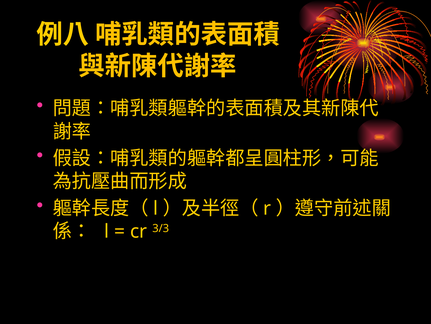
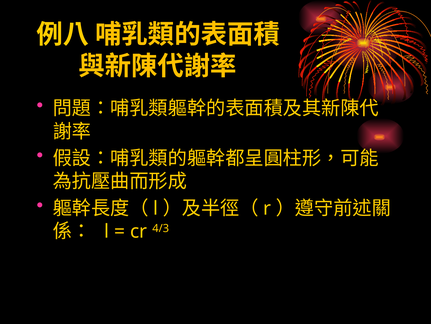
3/3: 3/3 -> 4/3
